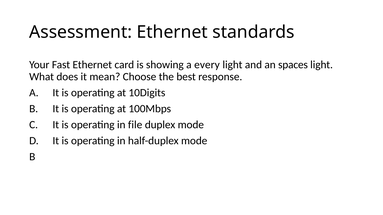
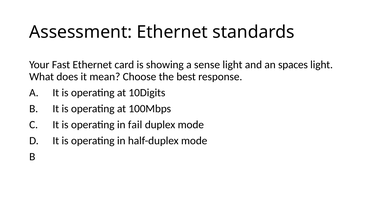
every: every -> sense
file: file -> fail
